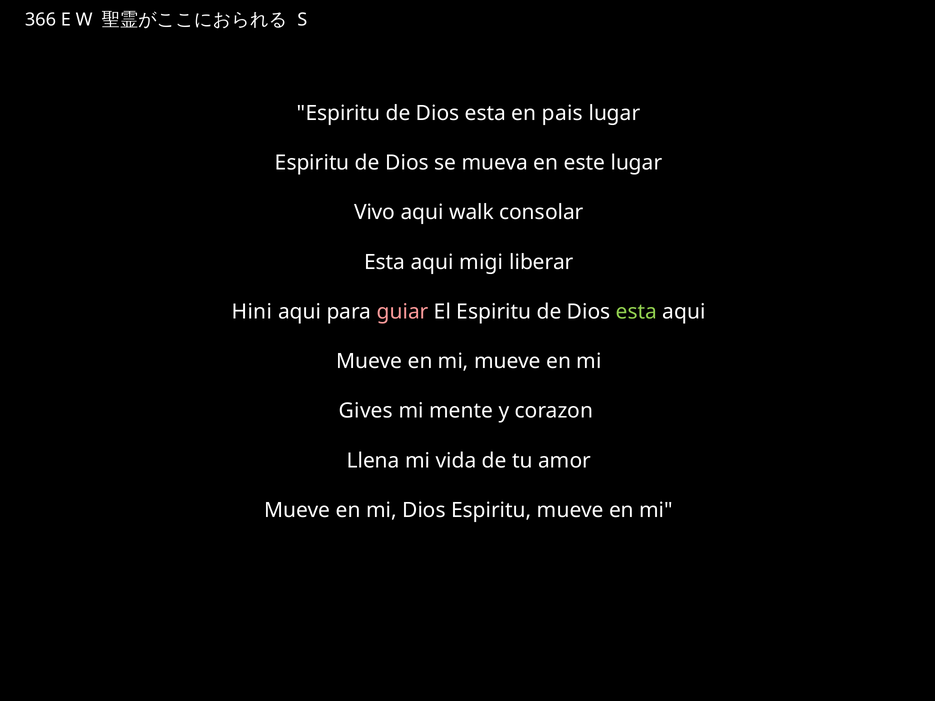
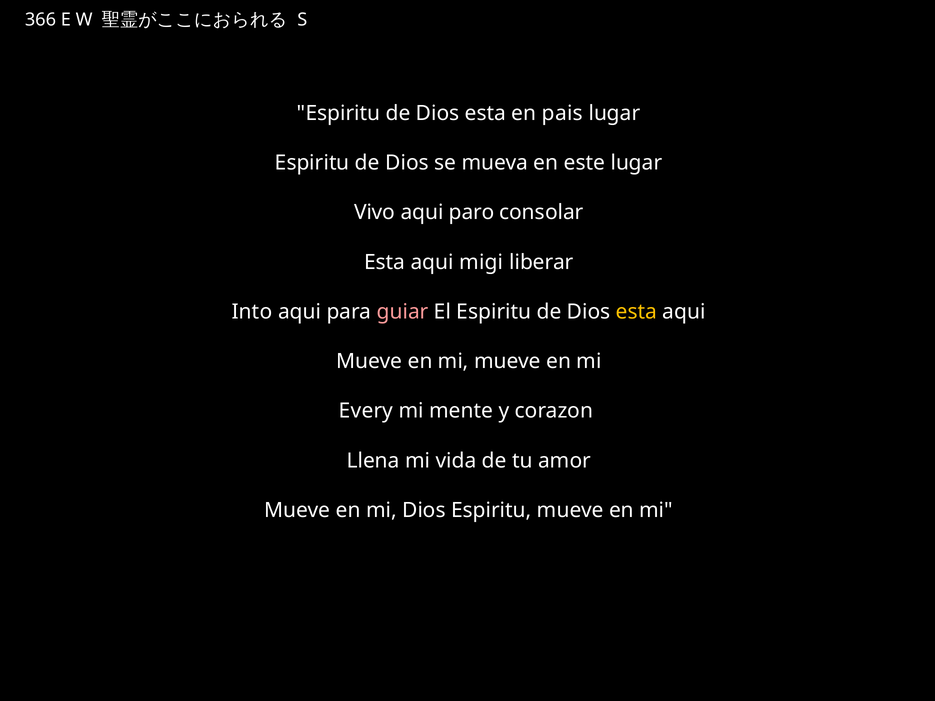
walk: walk -> paro
Hini: Hini -> Into
esta at (636, 312) colour: light green -> yellow
Gives: Gives -> Every
